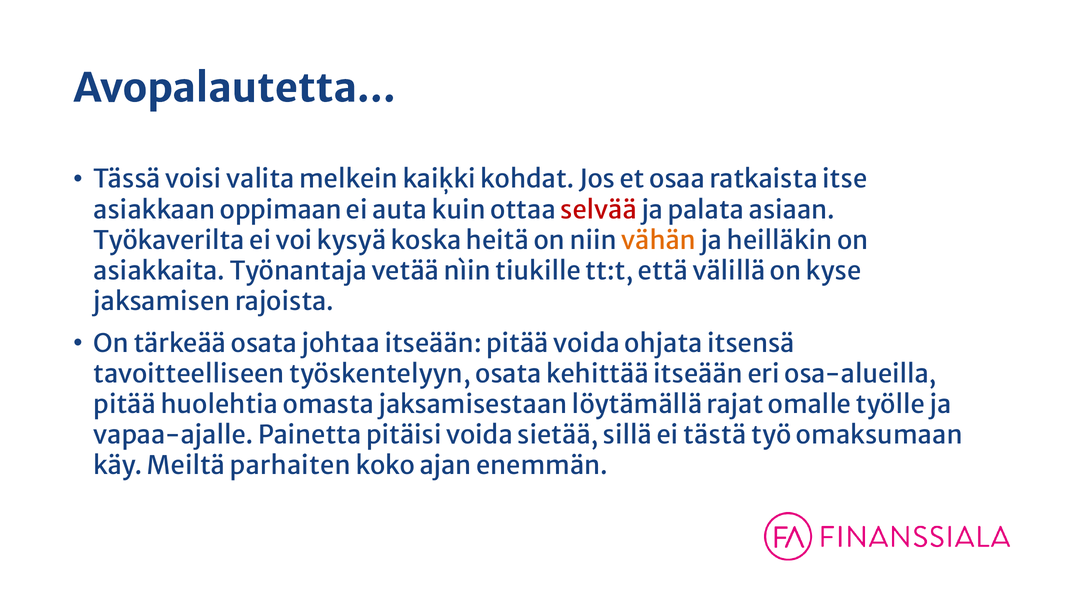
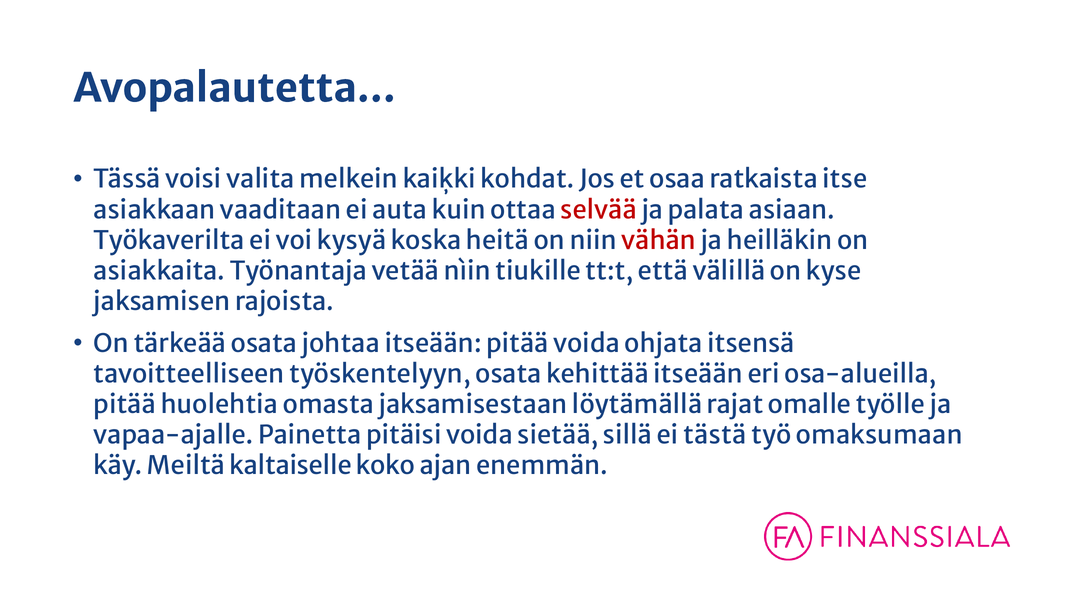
oppimaan: oppimaan -> vaaditaan
vähän colour: orange -> red
parhaiten: parhaiten -> kaltaiselle
